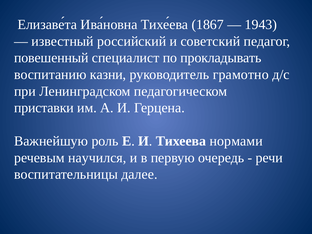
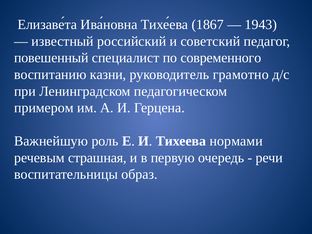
прокладывать: прокладывать -> современного
приставки: приставки -> примером
научился: научился -> страшная
далее: далее -> образ
